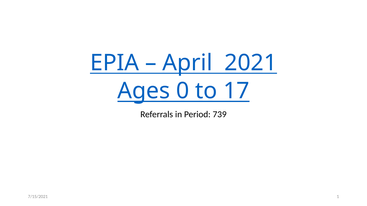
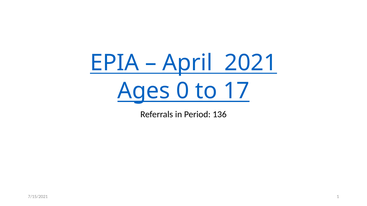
739: 739 -> 136
